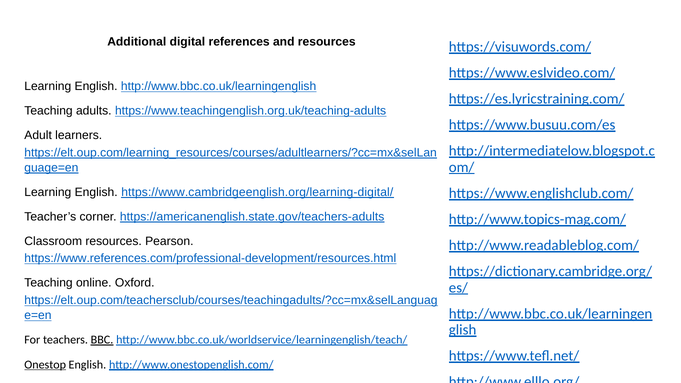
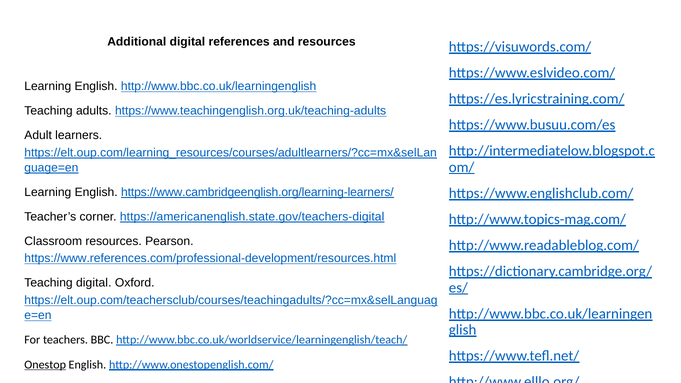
https://www.cambridgeenglish.org/learning-digital/: https://www.cambridgeenglish.org/learning-digital/ -> https://www.cambridgeenglish.org/learning-learners/
https://americanenglish.state.gov/teachers-adults: https://americanenglish.state.gov/teachers-adults -> https://americanenglish.state.gov/teachers-digital
Teaching online: online -> digital
BBC underline: present -> none
